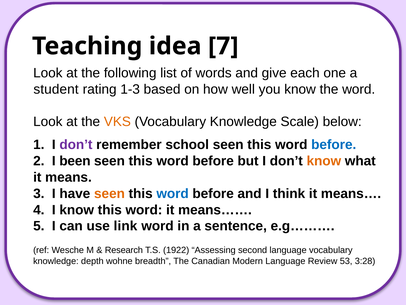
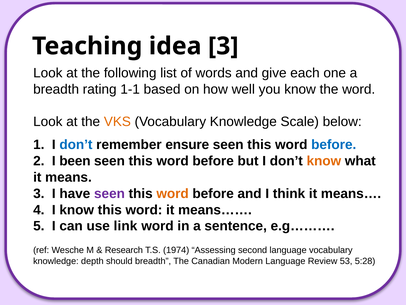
idea 7: 7 -> 3
student at (56, 89): student -> breadth
1-3: 1-3 -> 1-1
don’t at (76, 145) colour: purple -> blue
school: school -> ensure
seen at (109, 193) colour: orange -> purple
word at (173, 193) colour: blue -> orange
1922: 1922 -> 1974
wohne: wohne -> should
3:28: 3:28 -> 5:28
